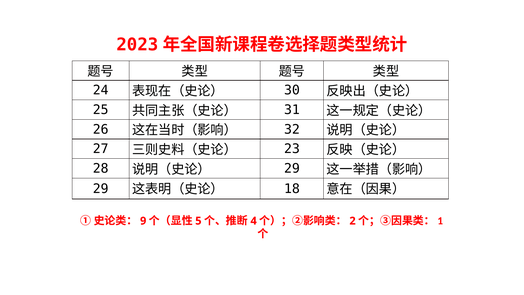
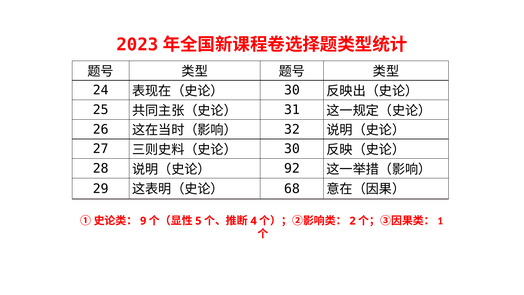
23 at (292, 149): 23 -> 30
29 at (292, 168): 29 -> 92
18: 18 -> 68
